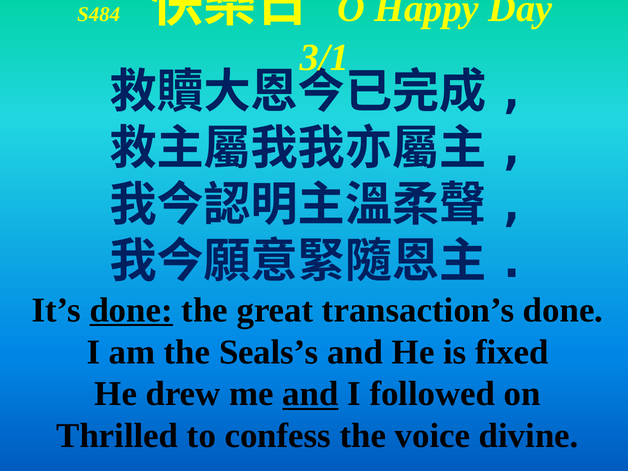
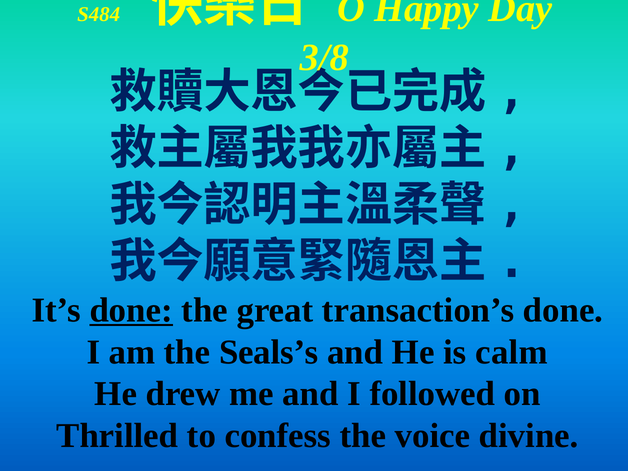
3/1: 3/1 -> 3/8
fixed: fixed -> calm
and at (310, 394) underline: present -> none
